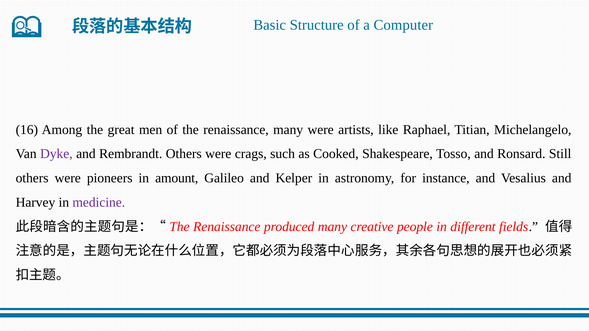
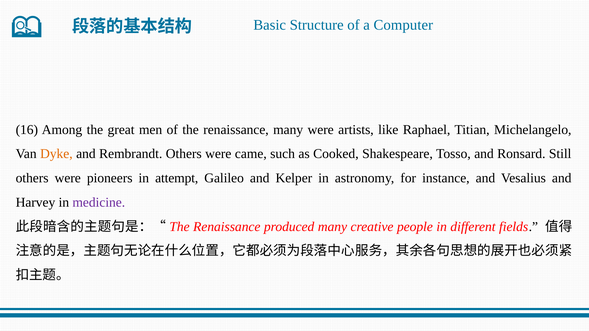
Dyke colour: purple -> orange
crags: crags -> came
amount: amount -> attempt
